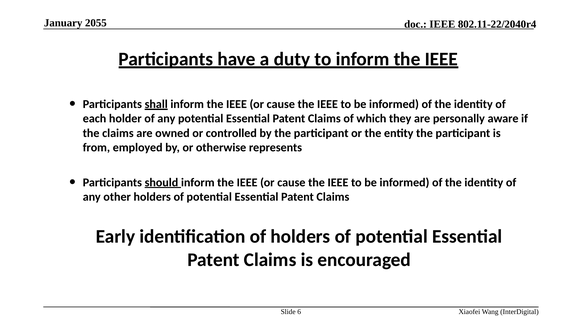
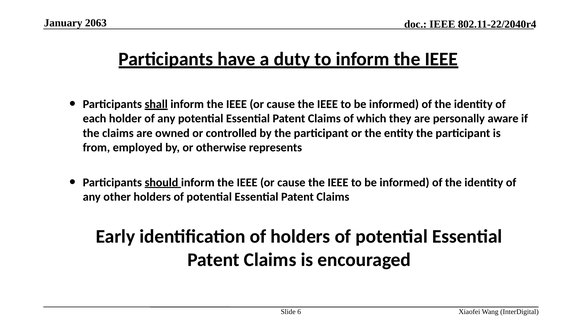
2055: 2055 -> 2063
